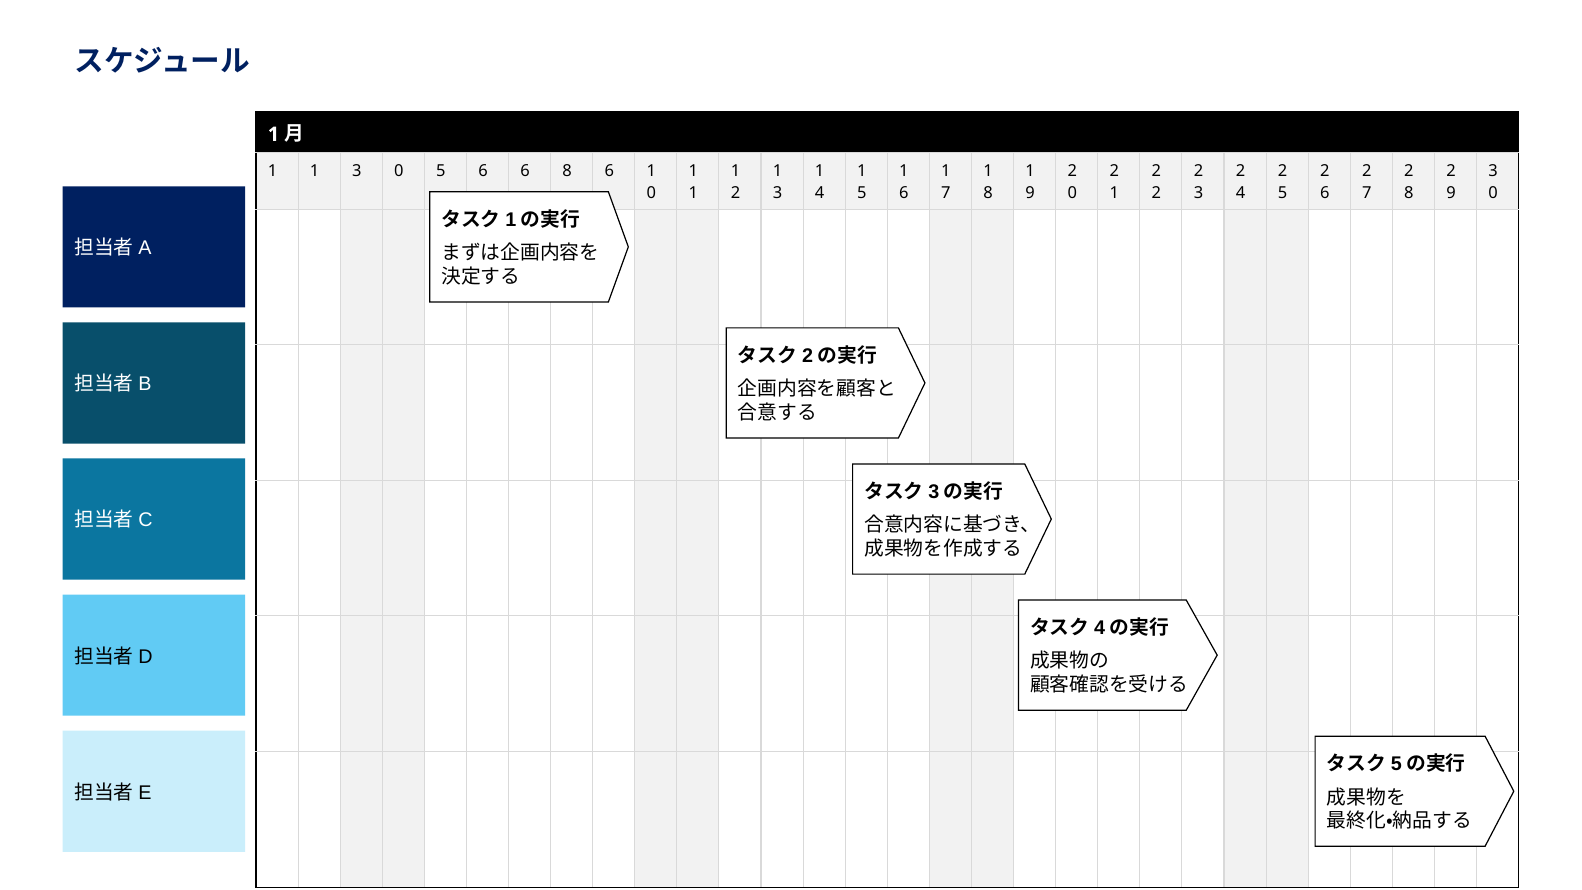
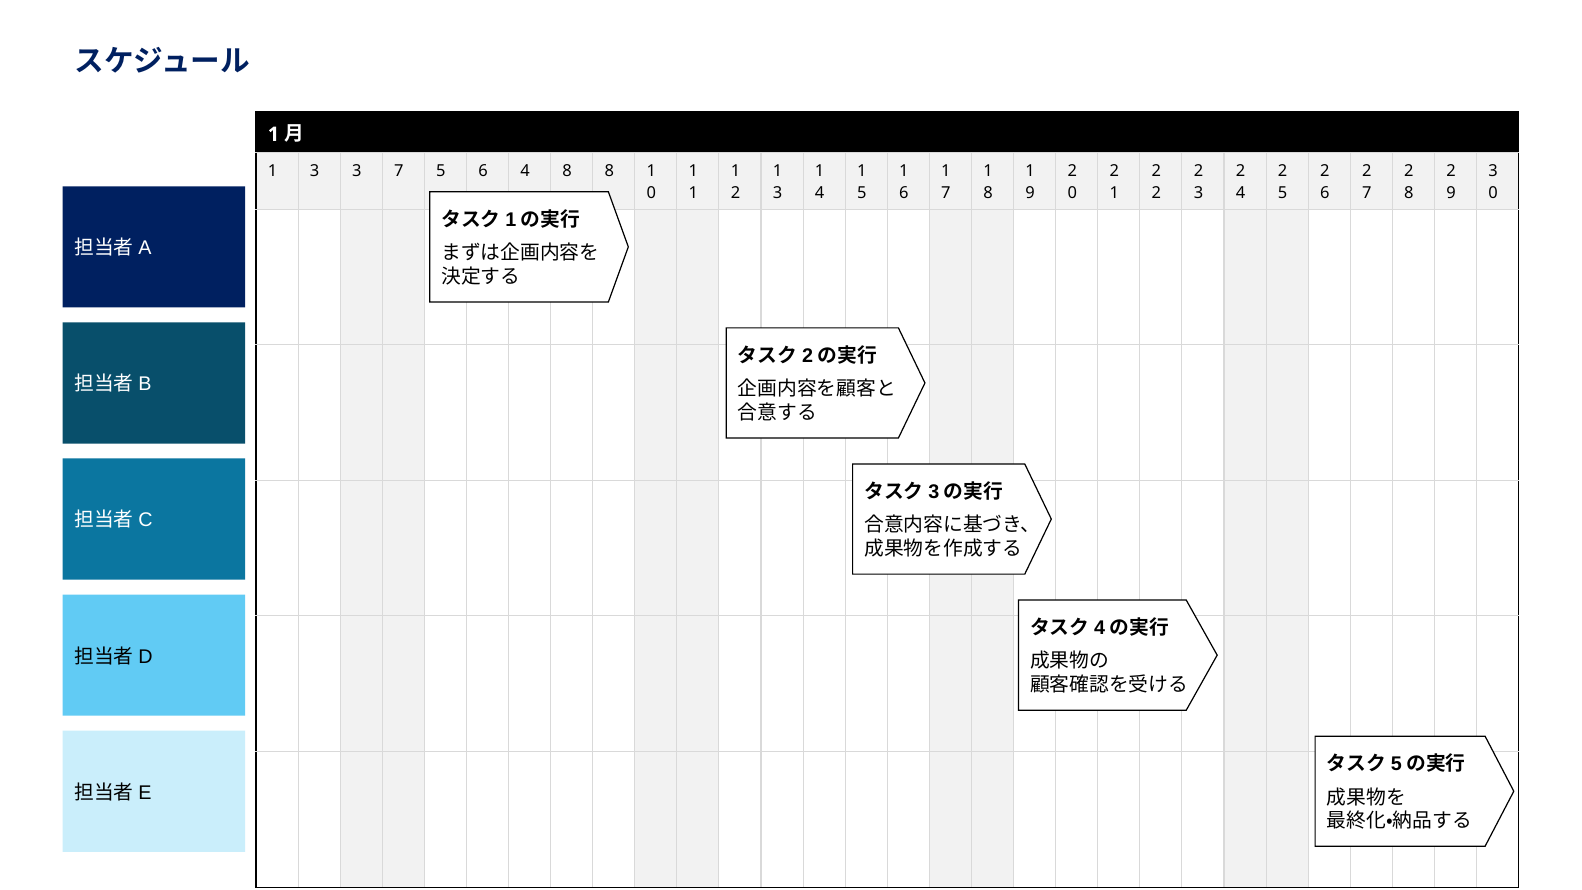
1 at (315, 171): 1 -> 3
0 at (399, 171): 0 -> 7
6 6: 6 -> 4
8 6: 6 -> 8
